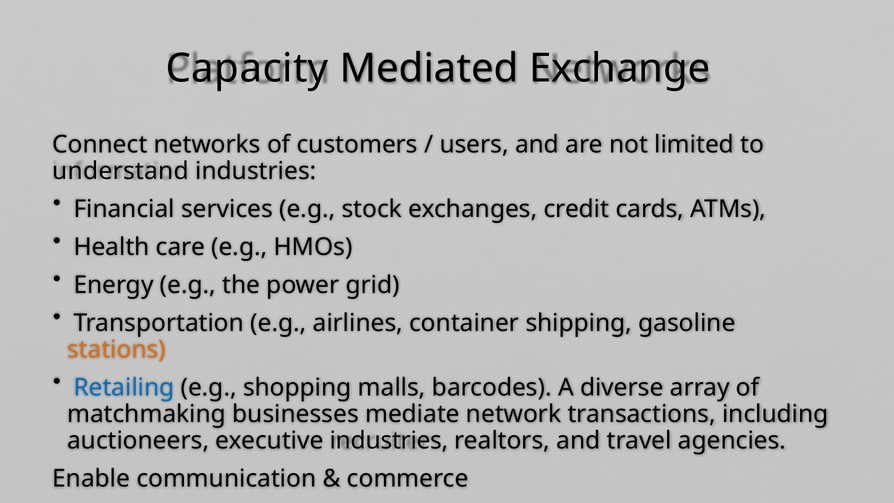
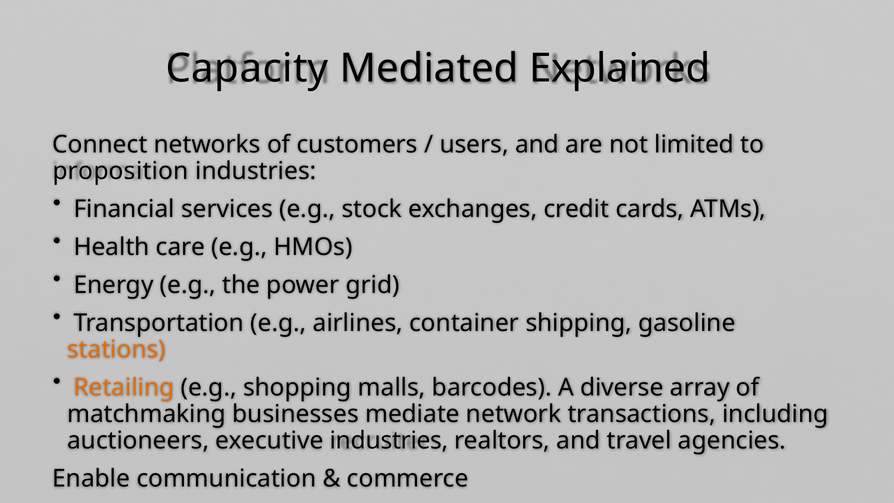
Exchange: Exchange -> Explained
understand: understand -> proposition
Retailing colour: blue -> orange
